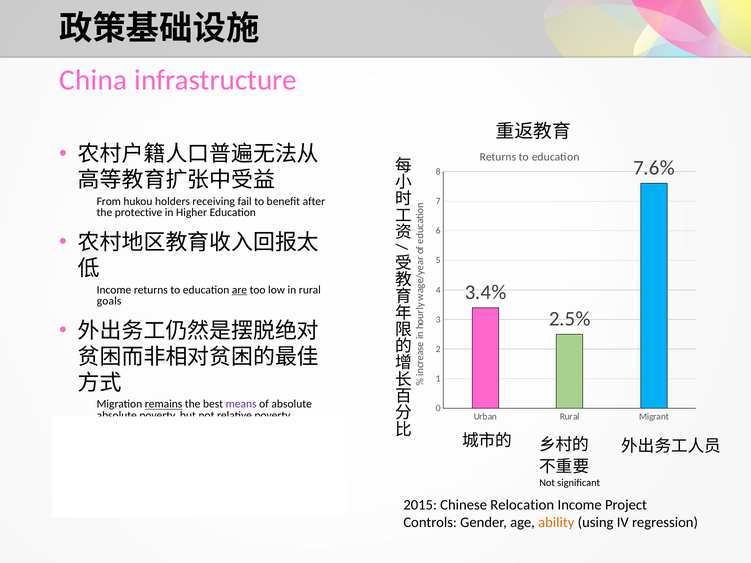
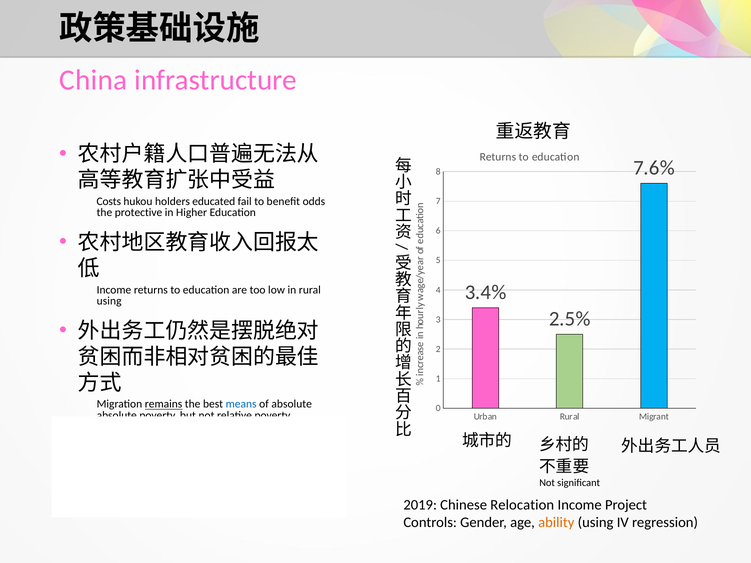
From: From -> Costs
receiving: receiving -> educated
after: after -> odds
are underline: present -> none
goals at (109, 301): goals -> using
means colour: purple -> blue
2015: 2015 -> 2019
